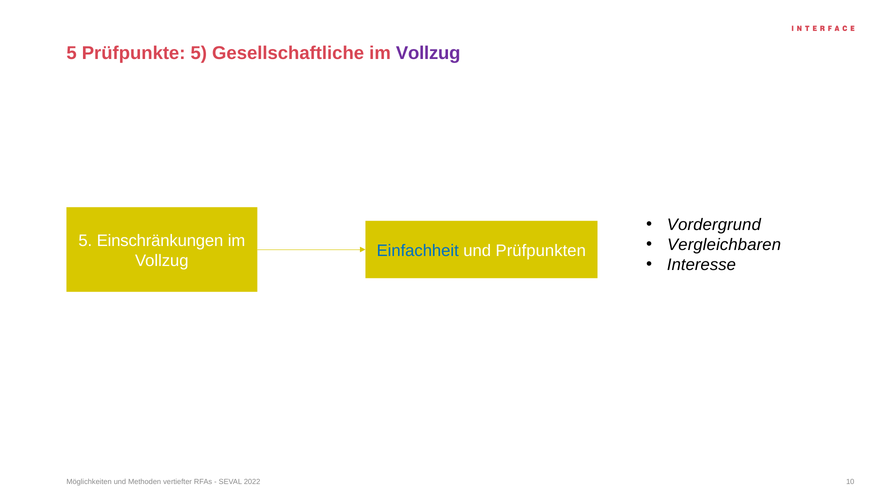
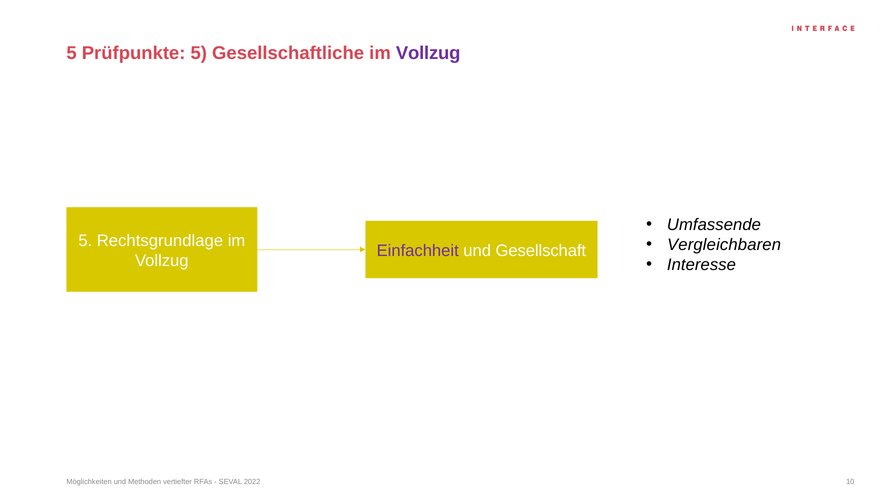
Vordergrund: Vordergrund -> Umfassende
Einschränkungen: Einschränkungen -> Rechtsgrundlage
Einfachheit colour: blue -> purple
Prüfpunkten: Prüfpunkten -> Gesellschaft
